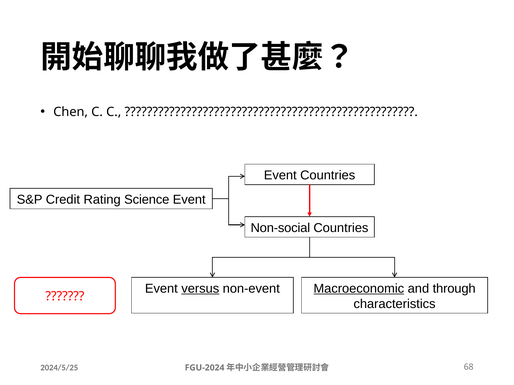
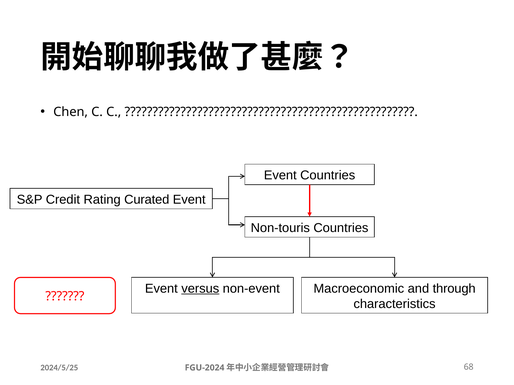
Science: Science -> Curated
Non-social: Non-social -> Non-touris
Macroeconomic underline: present -> none
